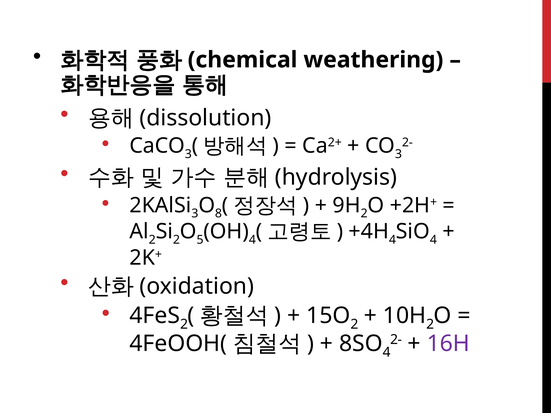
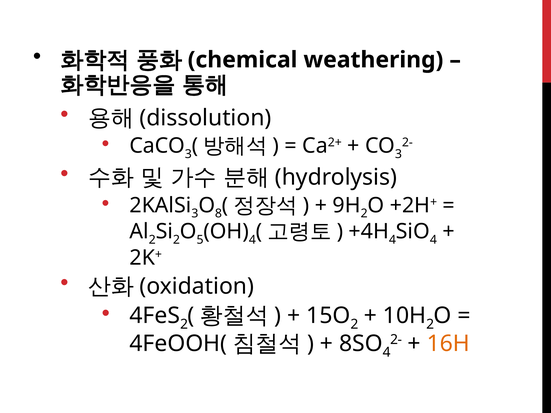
16H colour: purple -> orange
